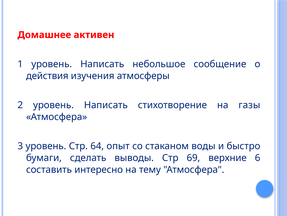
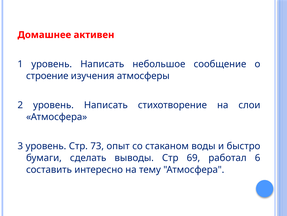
действия: действия -> строение
газы: газы -> слои
64: 64 -> 73
верхние: верхние -> работал
